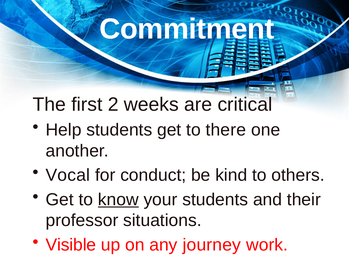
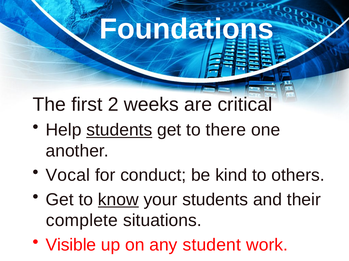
Commitment: Commitment -> Foundations
students at (119, 130) underline: none -> present
professor: professor -> complete
journey: journey -> student
